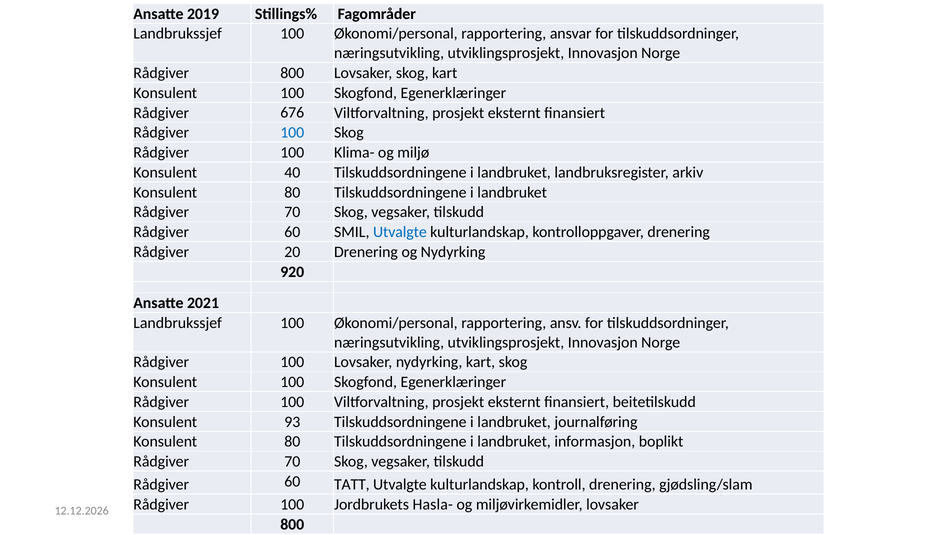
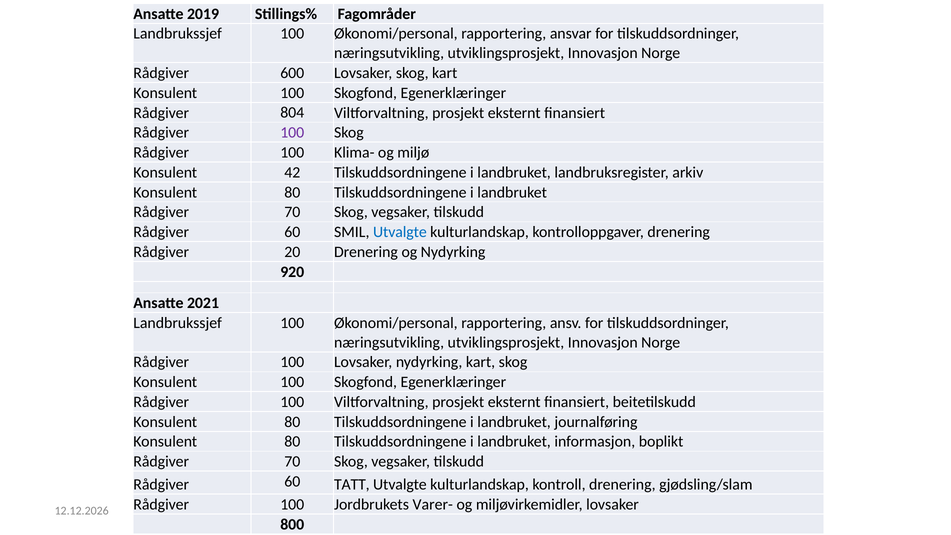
Rådgiver 800: 800 -> 600
676: 676 -> 804
100 at (292, 133) colour: blue -> purple
40: 40 -> 42
93 at (292, 422): 93 -> 80
Hasla-: Hasla- -> Varer-
